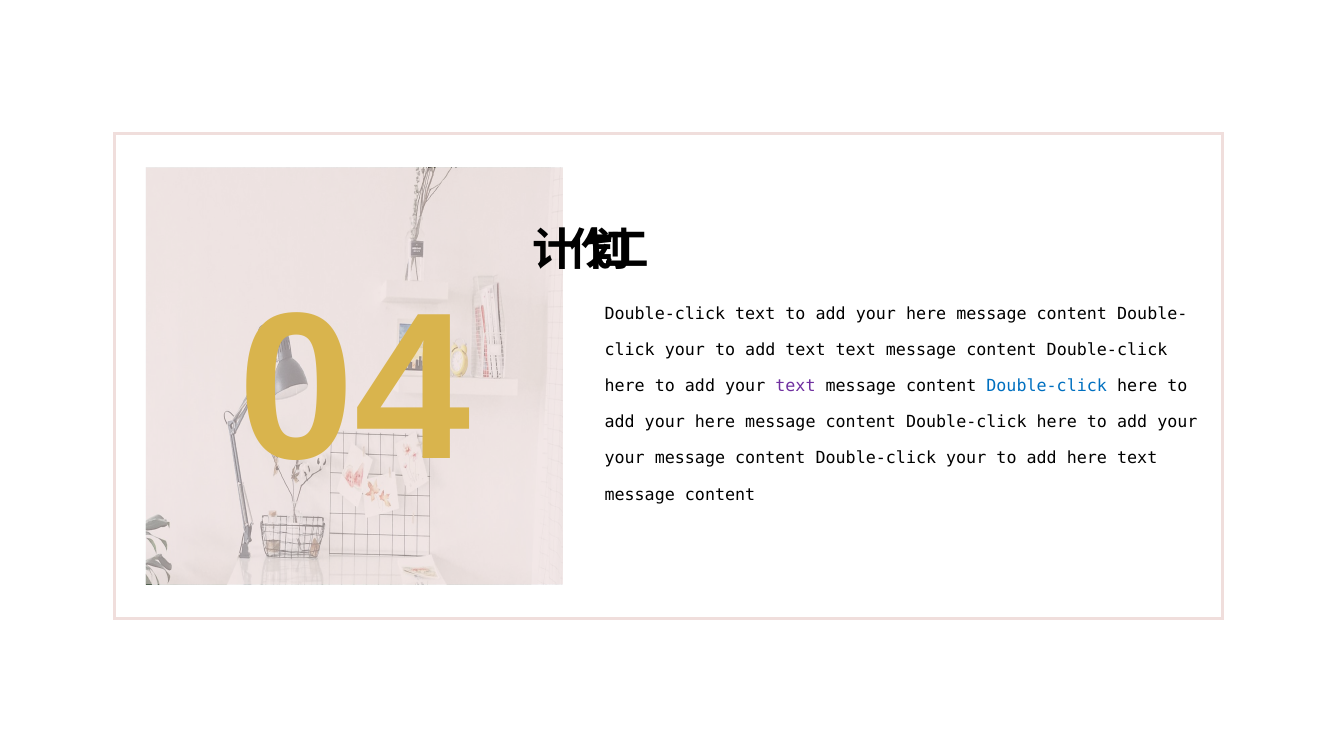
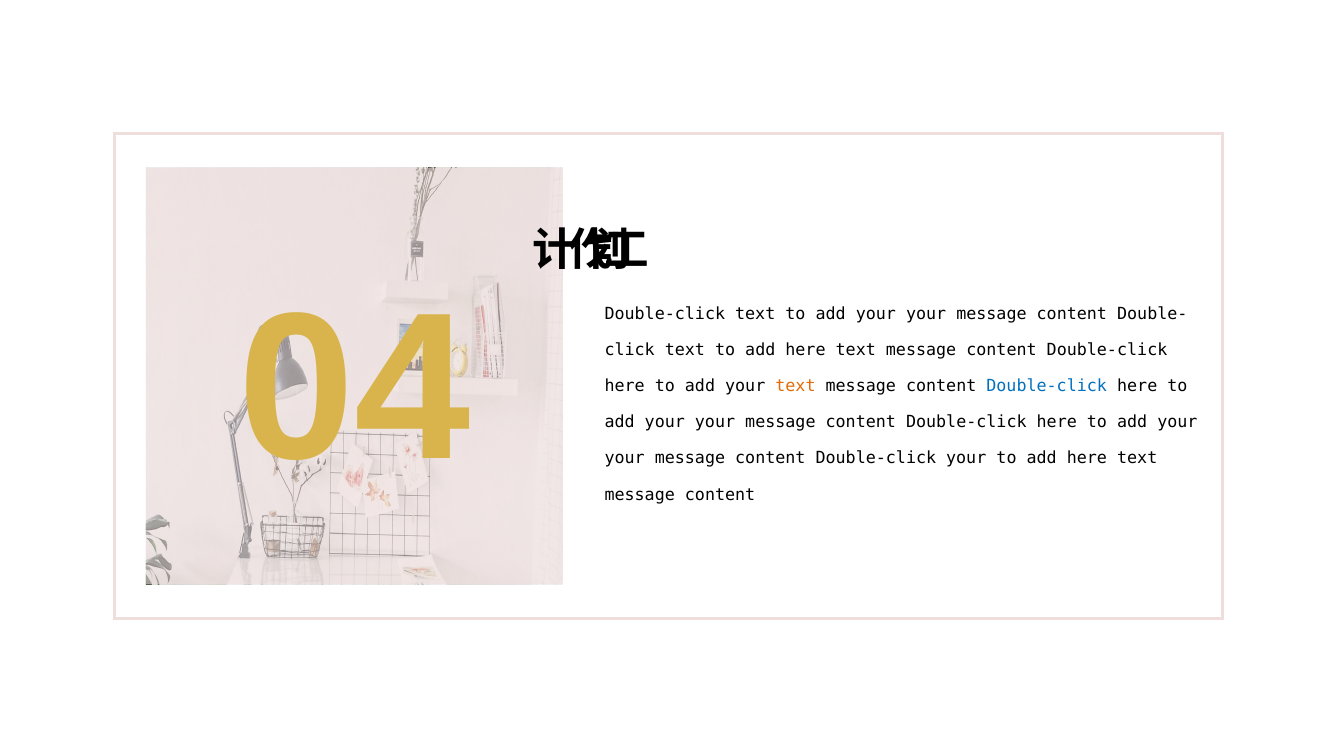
here at (926, 314): here -> your
your at (685, 350): your -> text
text at (805, 350): text -> here
text at (795, 386) colour: purple -> orange
here at (715, 422): here -> your
